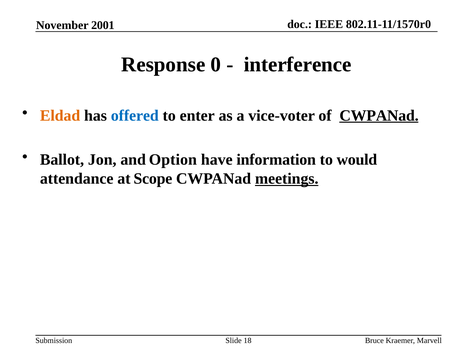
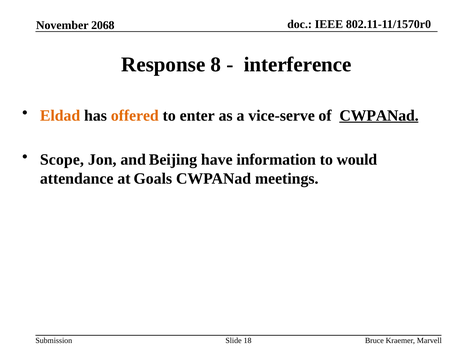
2001: 2001 -> 2068
0: 0 -> 8
offered colour: blue -> orange
vice-voter: vice-voter -> vice-serve
Ballot: Ballot -> Scope
Option: Option -> Beijing
Scope: Scope -> Goals
meetings underline: present -> none
